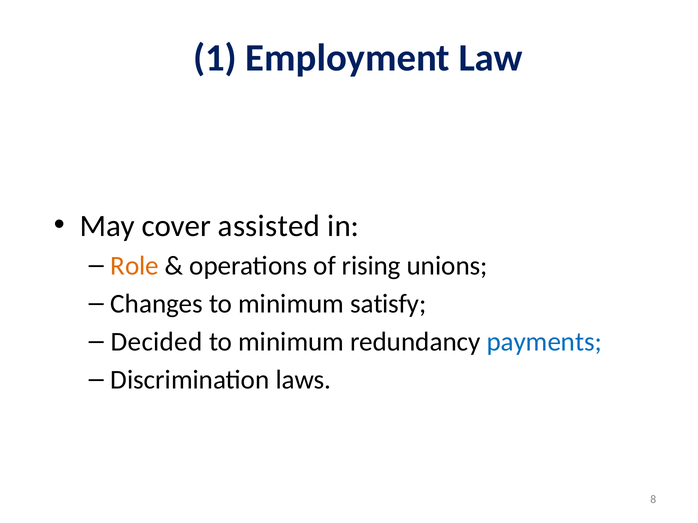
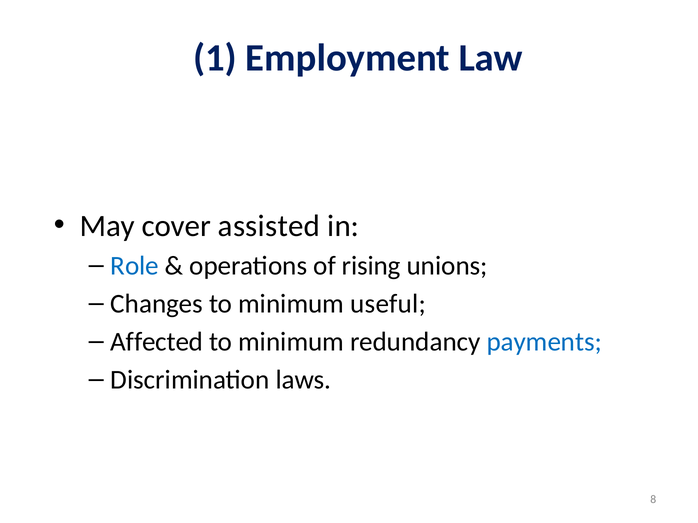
Role colour: orange -> blue
satisfy: satisfy -> useful
Decided: Decided -> Affected
